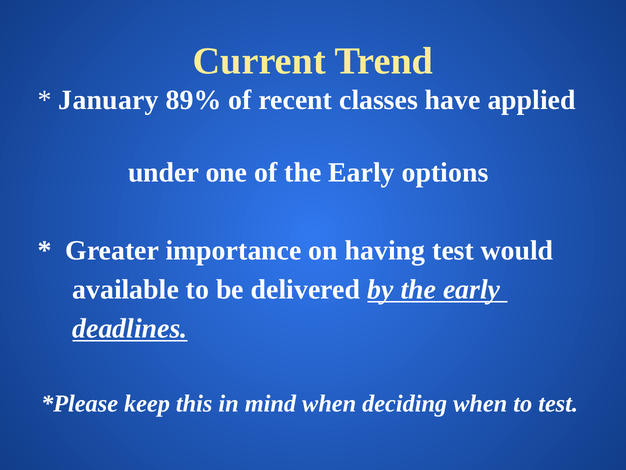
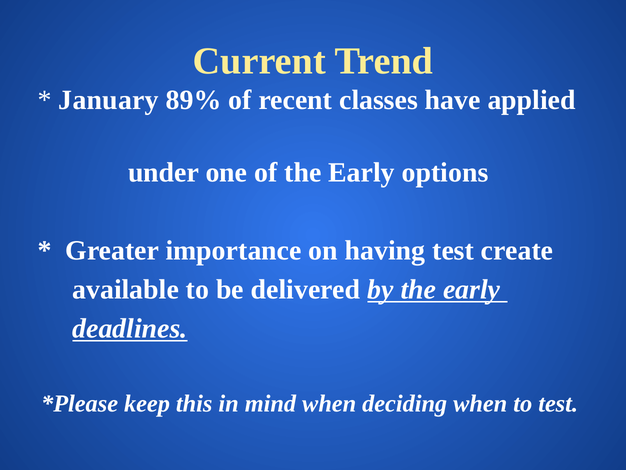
would: would -> create
